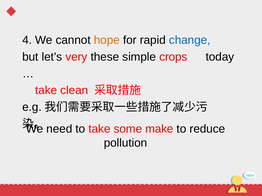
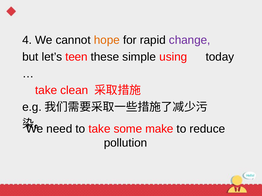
change colour: blue -> purple
very: very -> teen
crops: crops -> using
